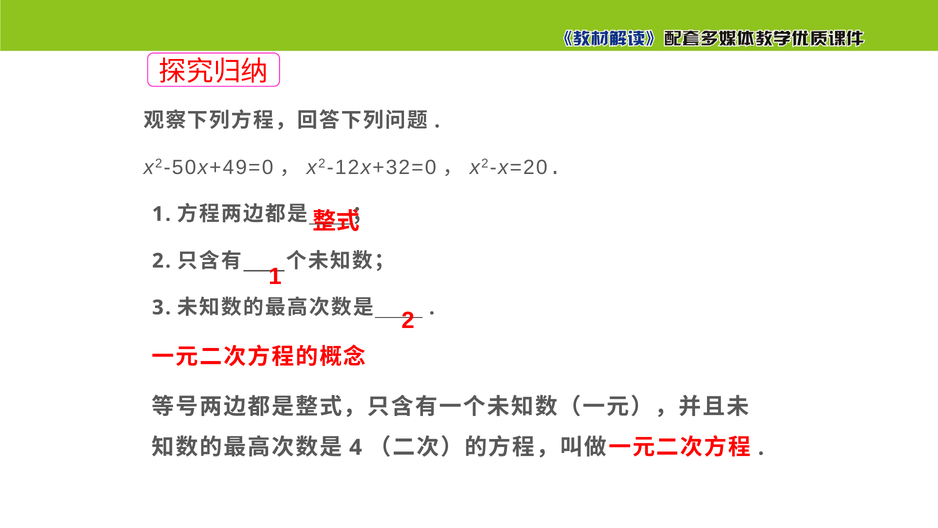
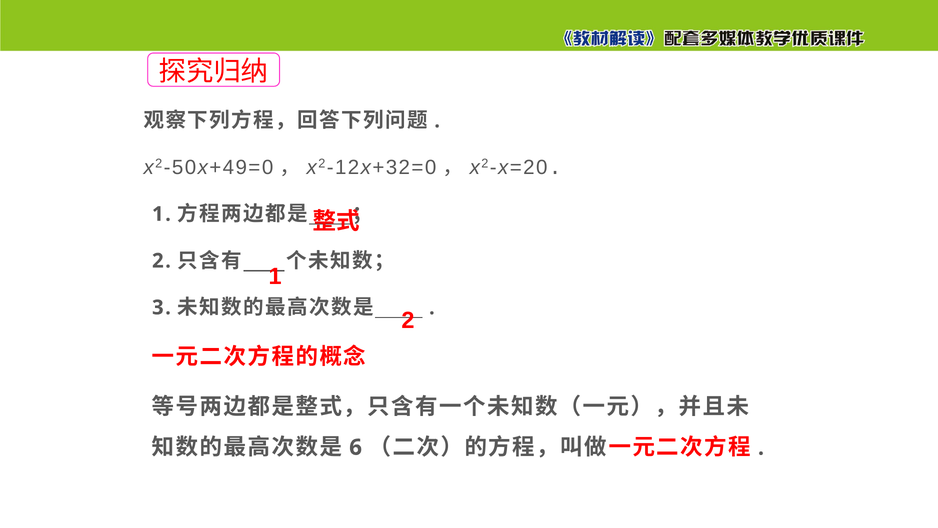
4: 4 -> 6
